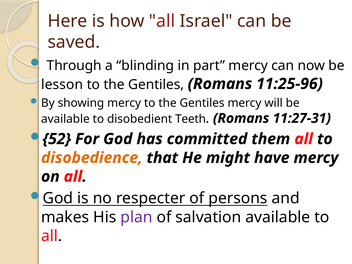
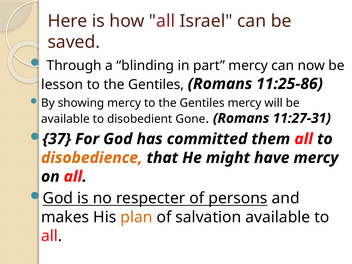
11:25-96: 11:25-96 -> 11:25-86
Teeth: Teeth -> Gone
52: 52 -> 37
plan colour: purple -> orange
